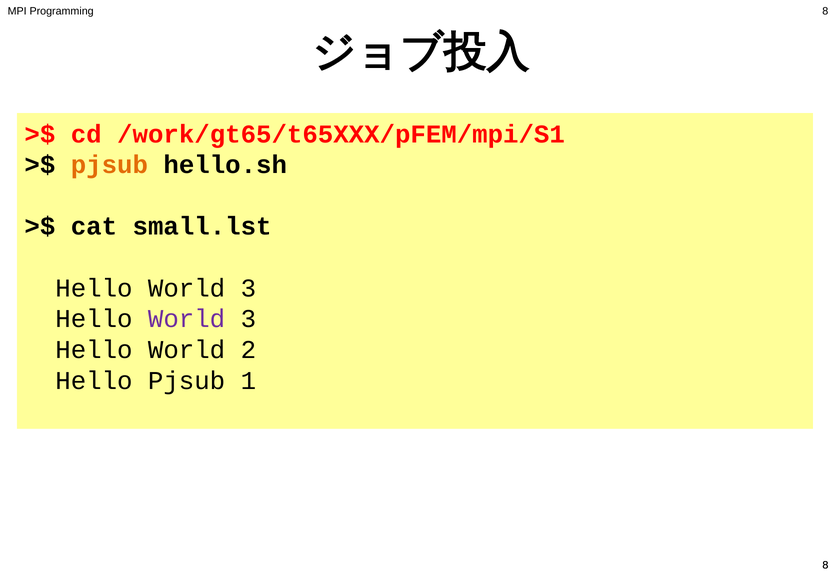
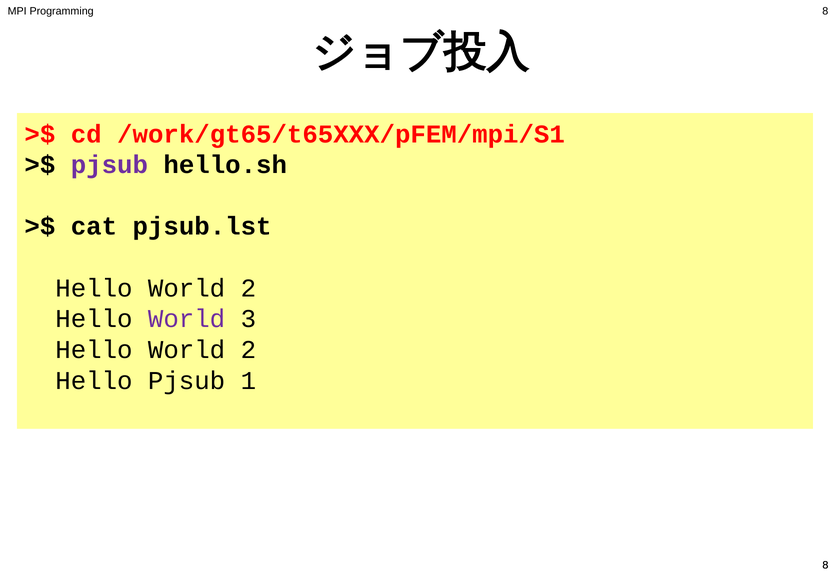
pjsub at (109, 165) colour: orange -> purple
small.lst: small.lst -> pjsub.lst
3 at (248, 289): 3 -> 2
